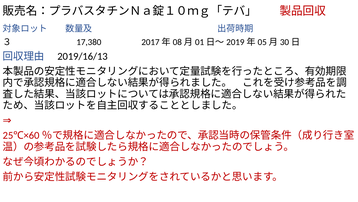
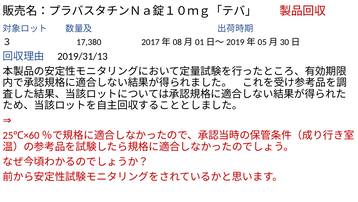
2019/16/13: 2019/16/13 -> 2019/31/13
